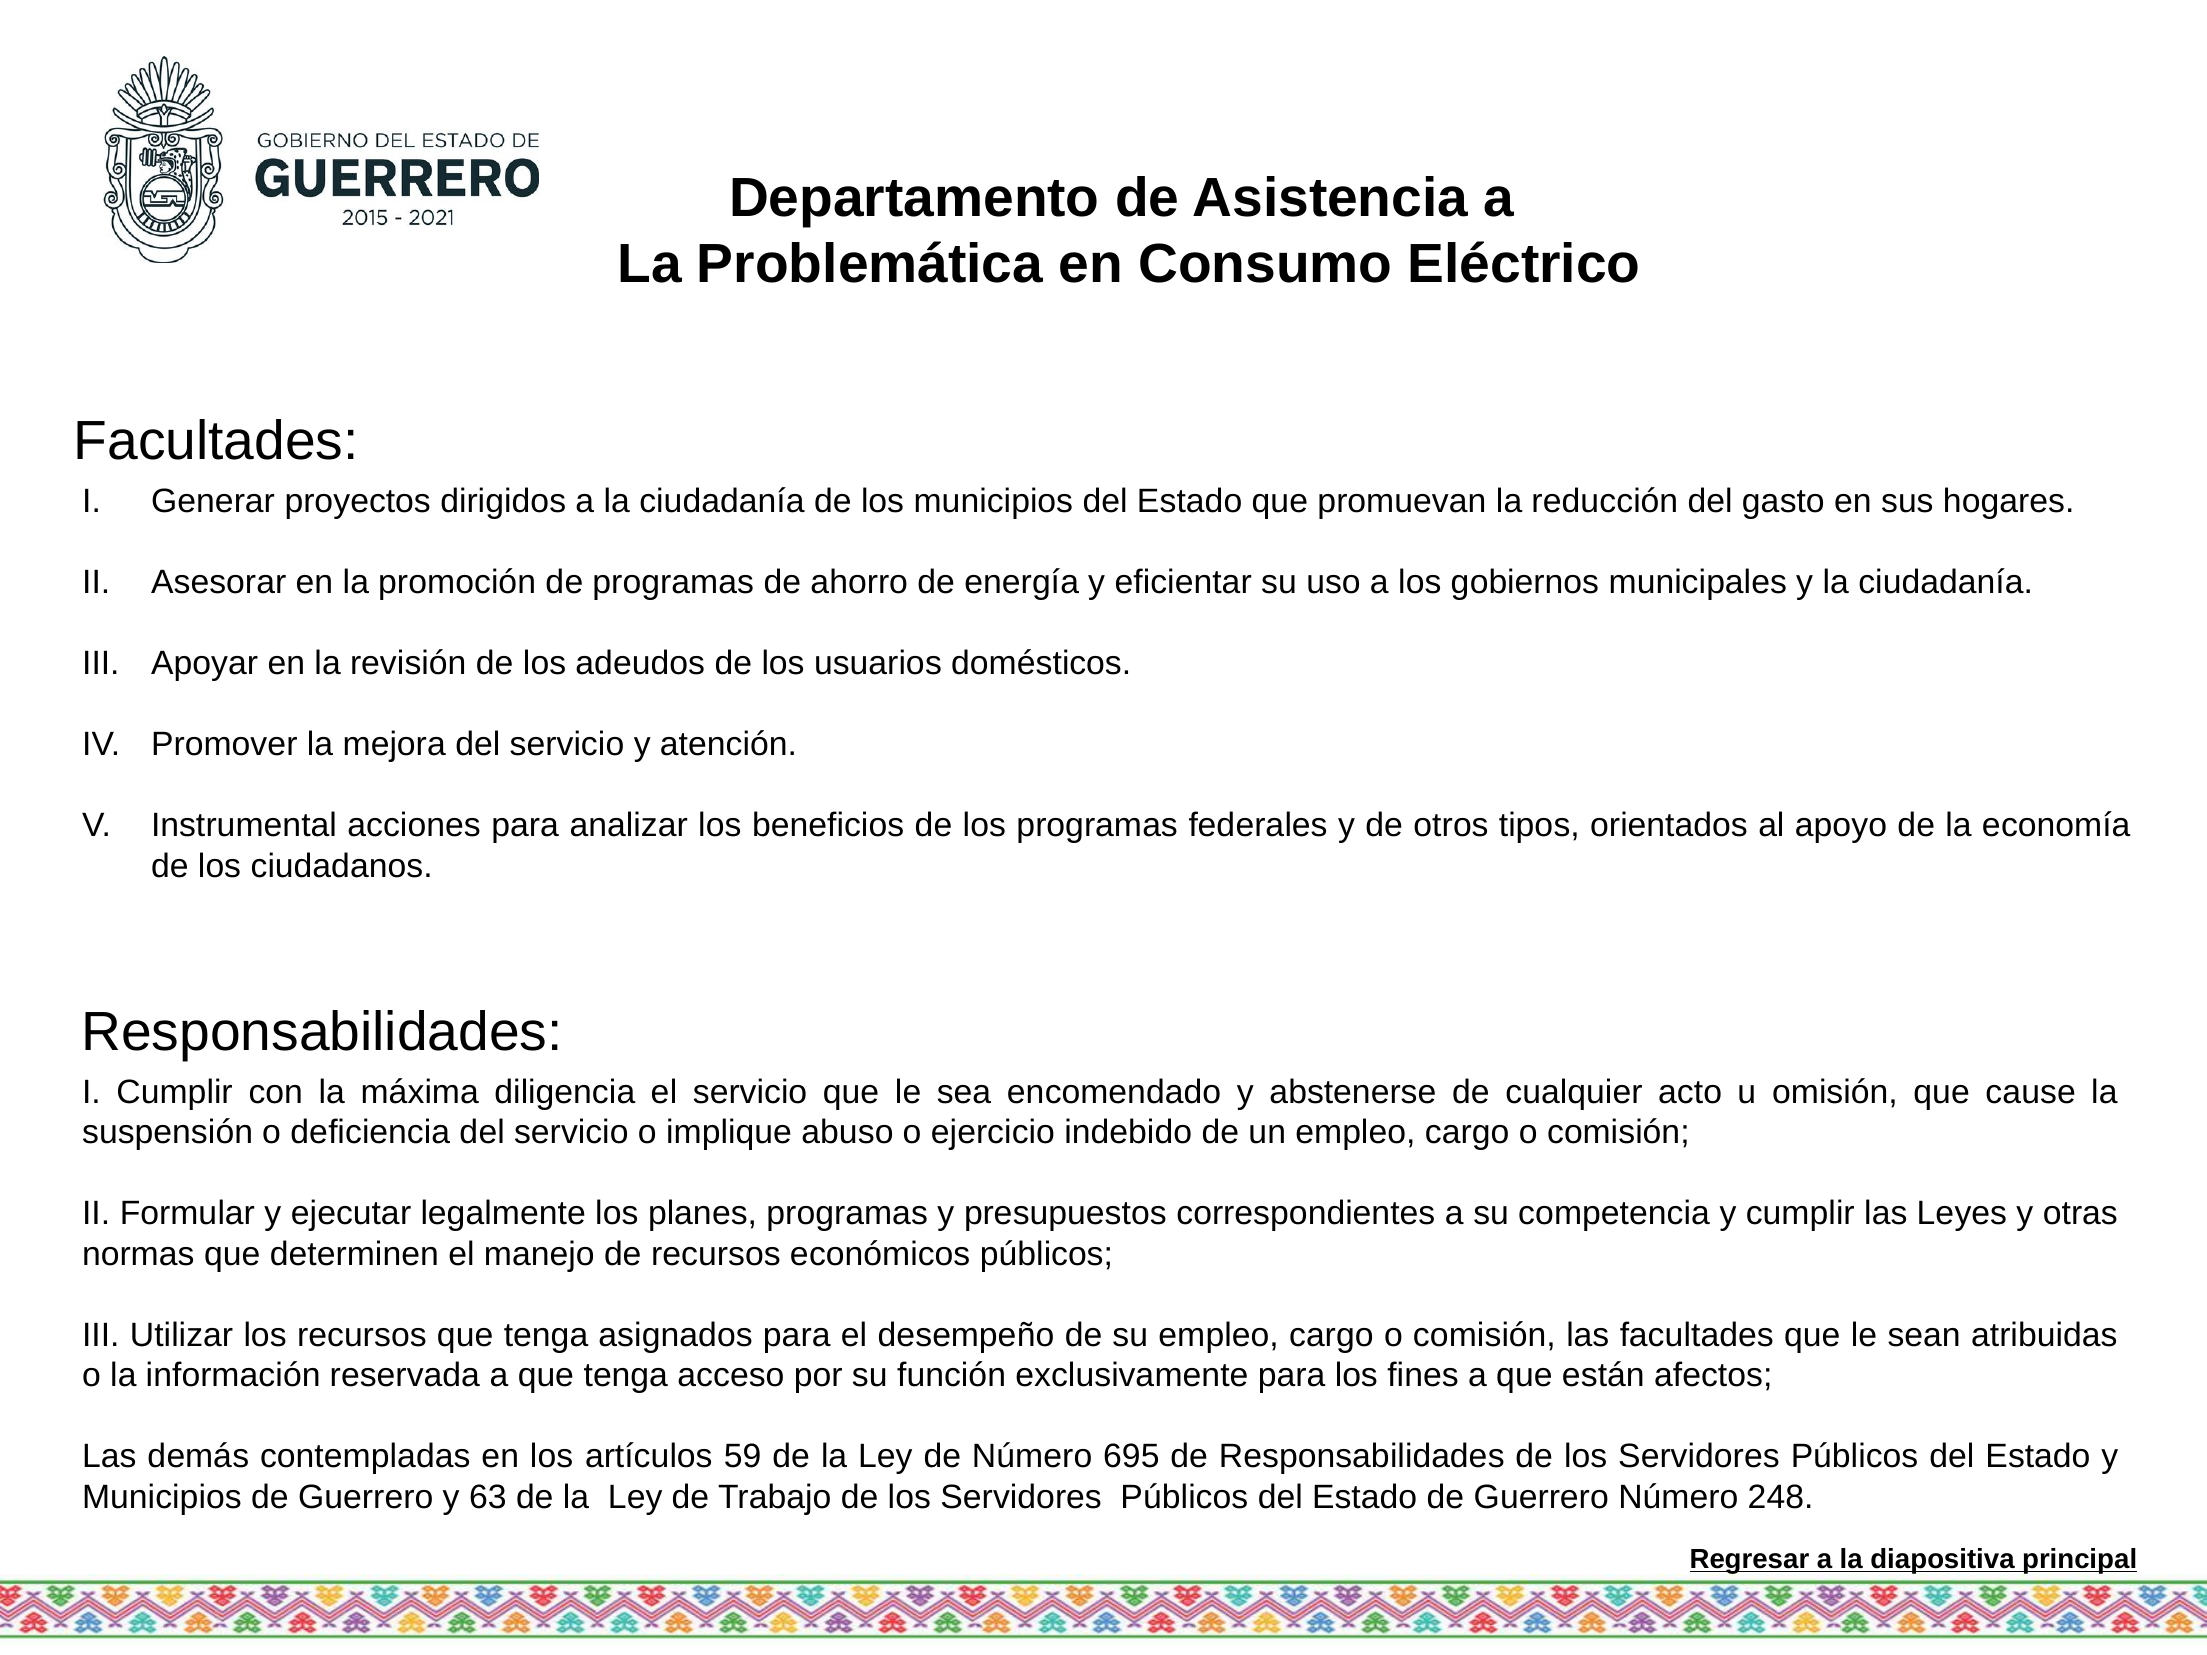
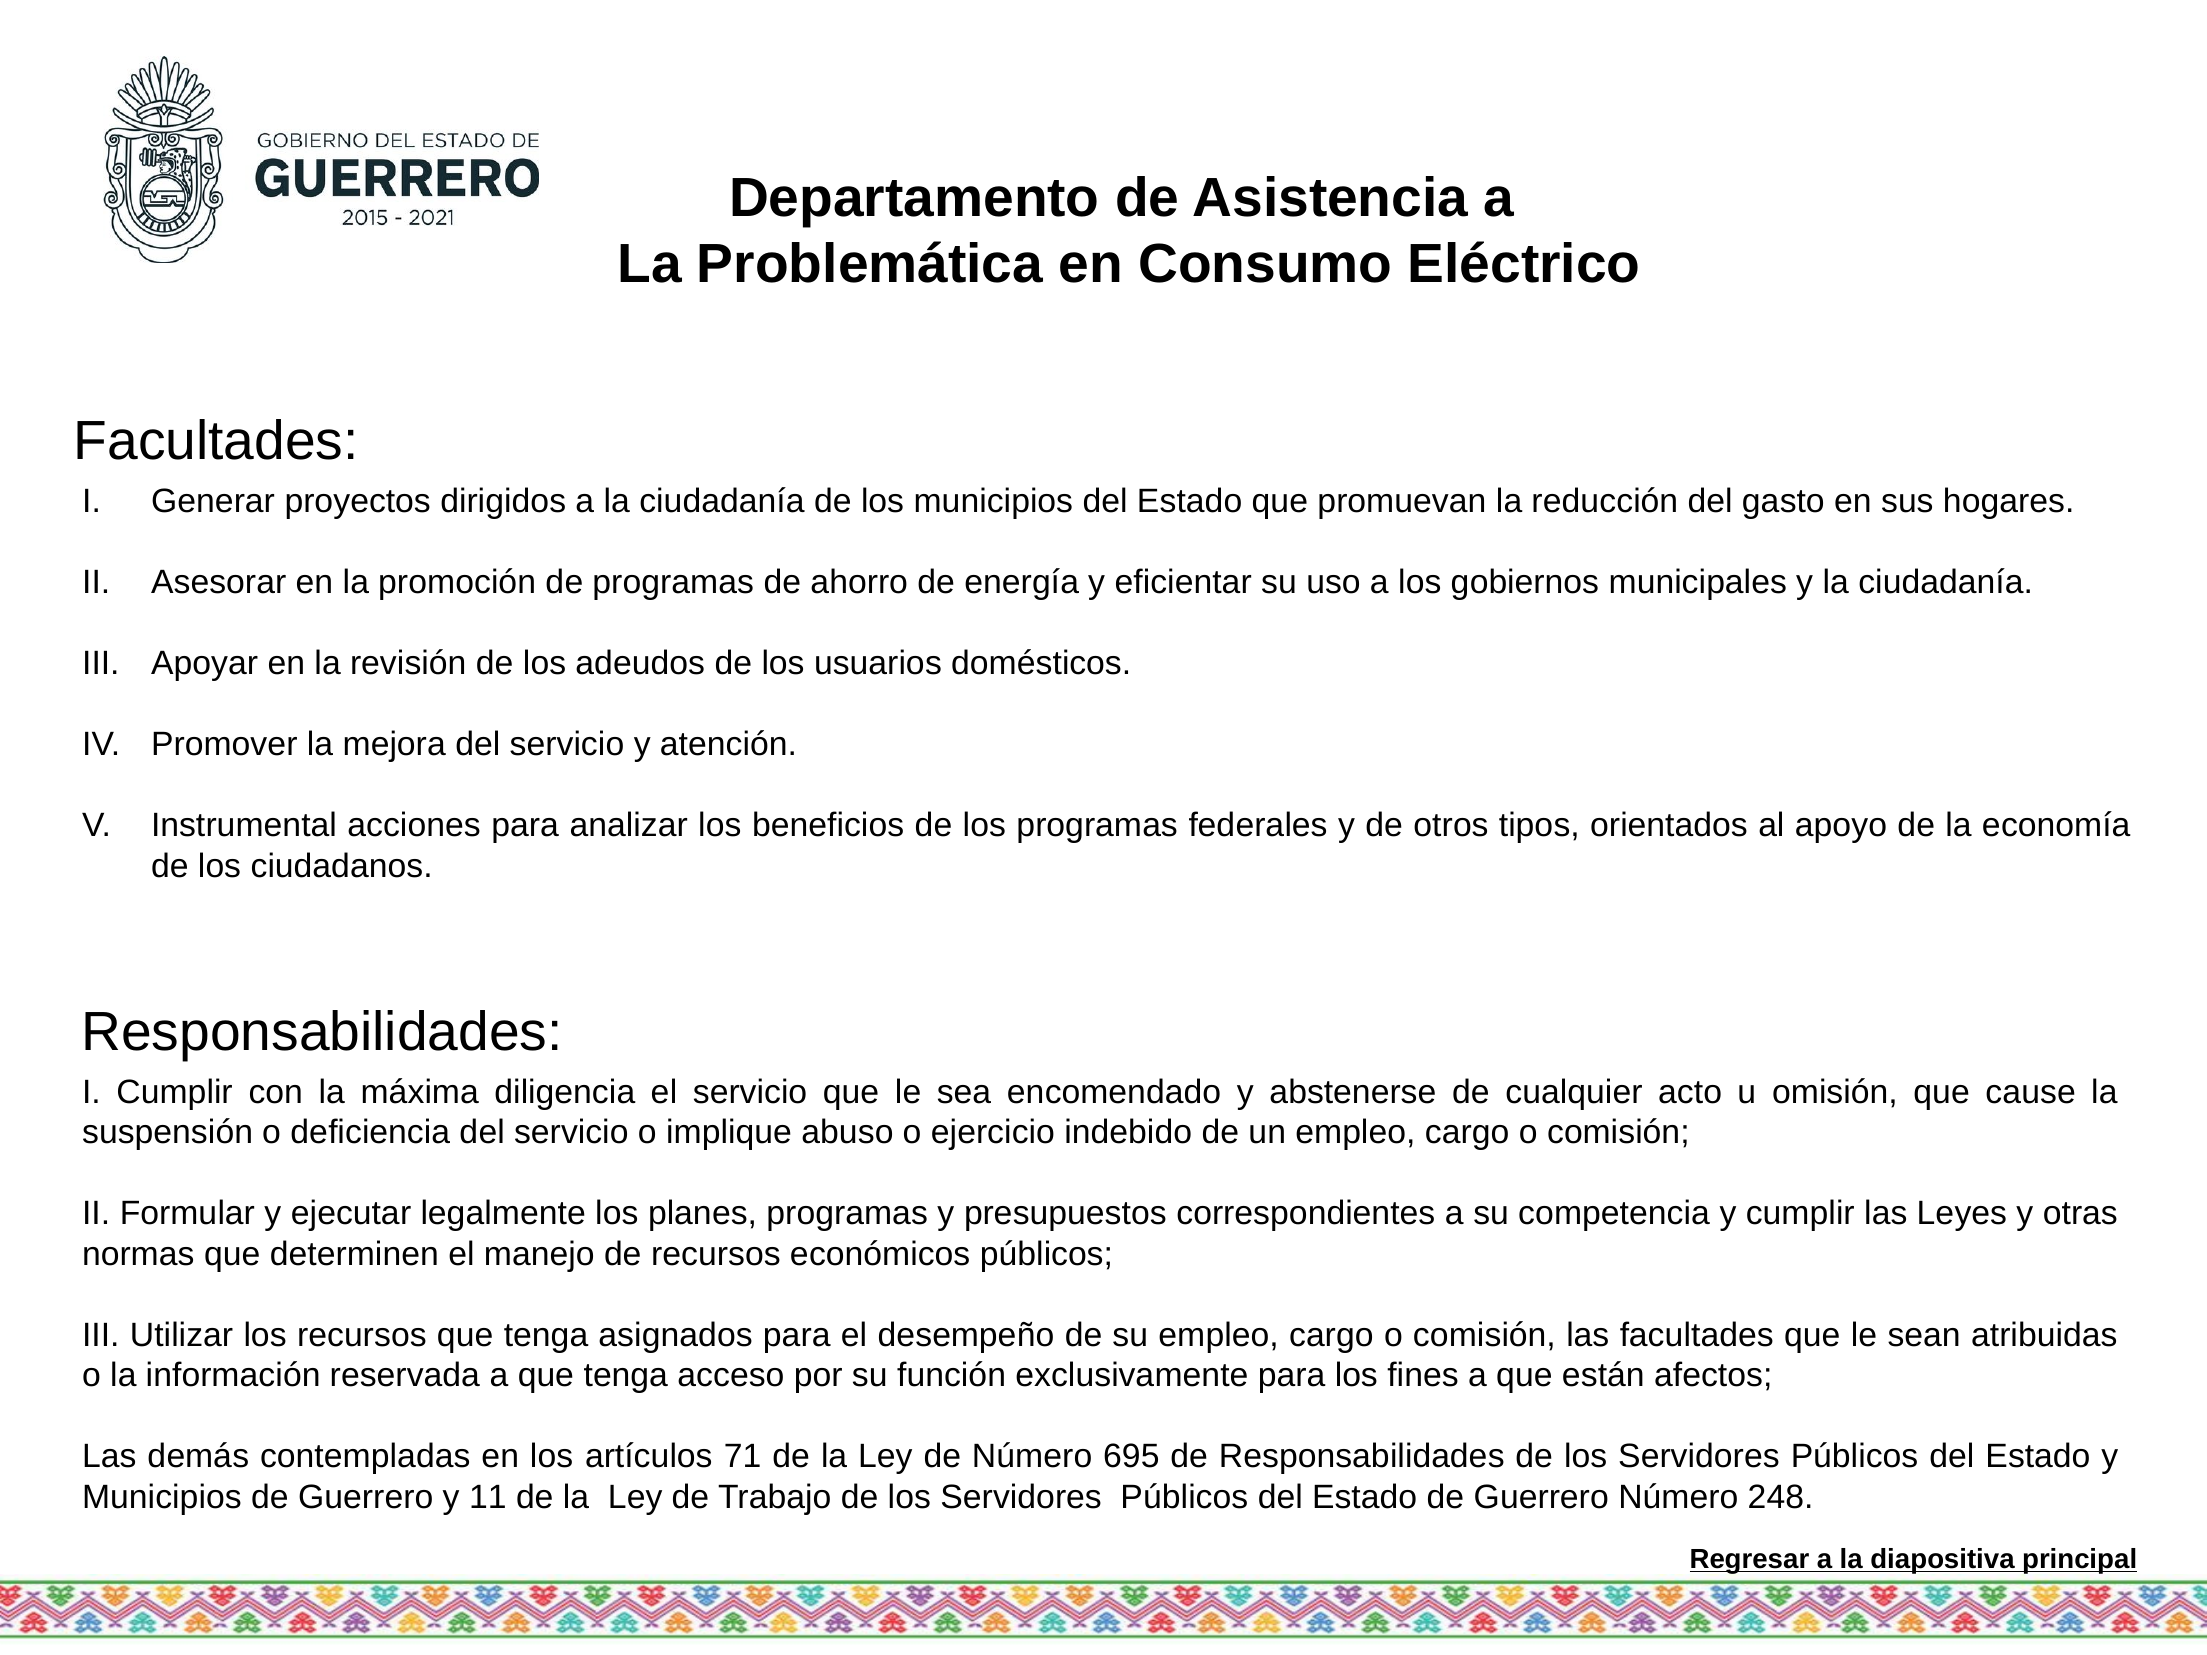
59: 59 -> 71
63: 63 -> 11
